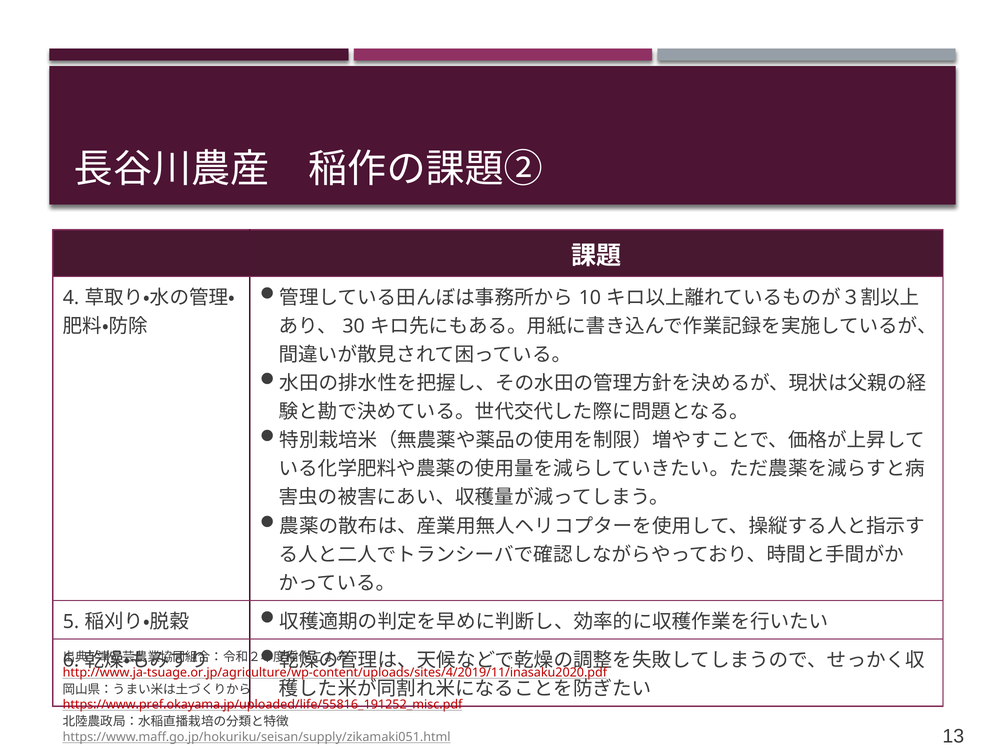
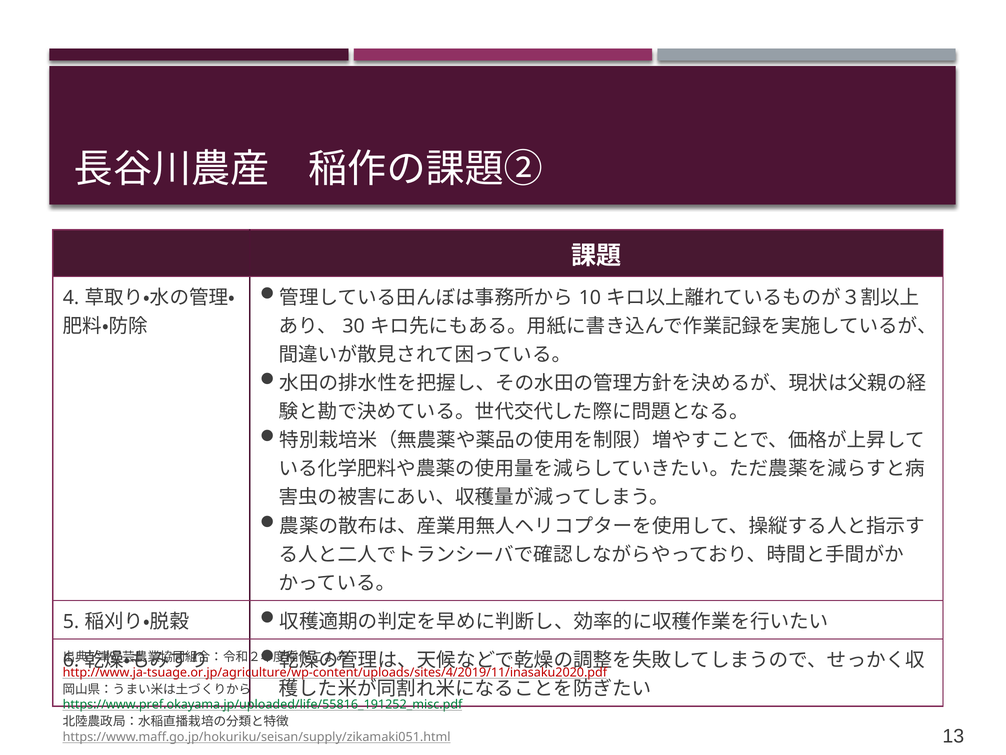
https://www.pref.okayama.jp/uploaded/life/55816_191252_misc.pdf colour: red -> green
